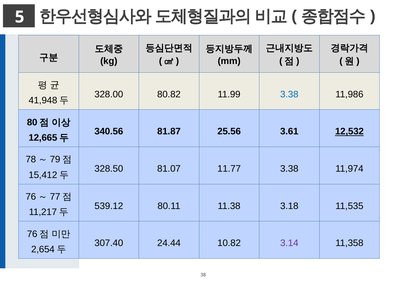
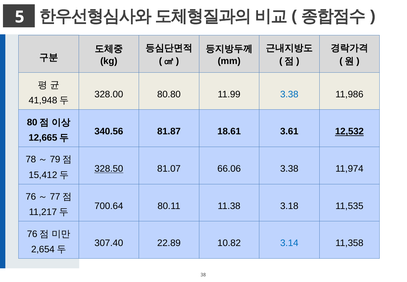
80.82: 80.82 -> 80.80
25.56: 25.56 -> 18.61
328.50 underline: none -> present
11.77: 11.77 -> 66.06
539.12: 539.12 -> 700.64
24.44: 24.44 -> 22.89
3.14 colour: purple -> blue
